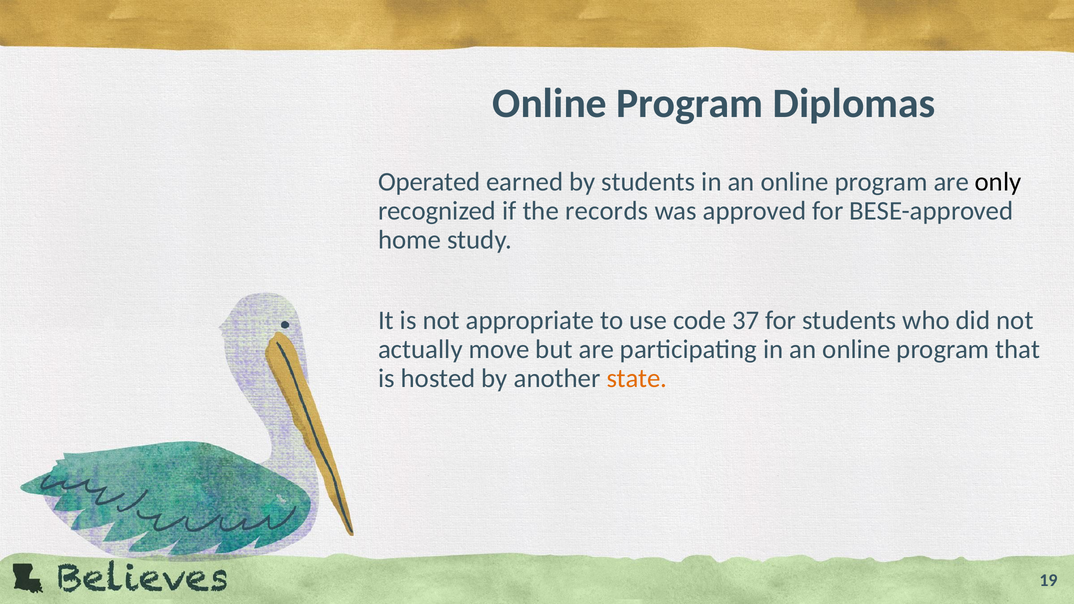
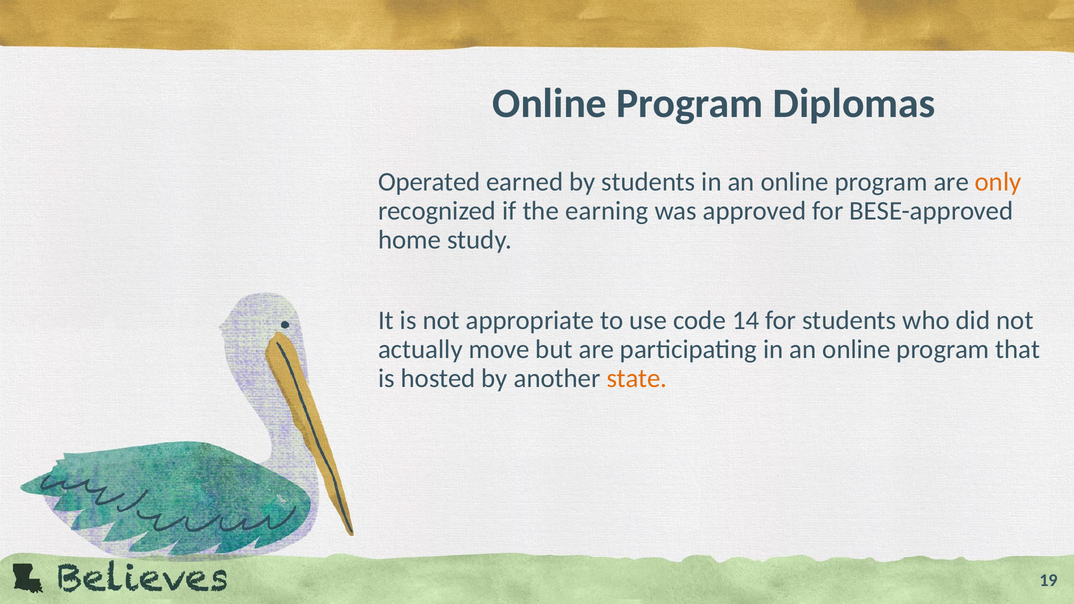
only colour: black -> orange
records: records -> earning
37: 37 -> 14
